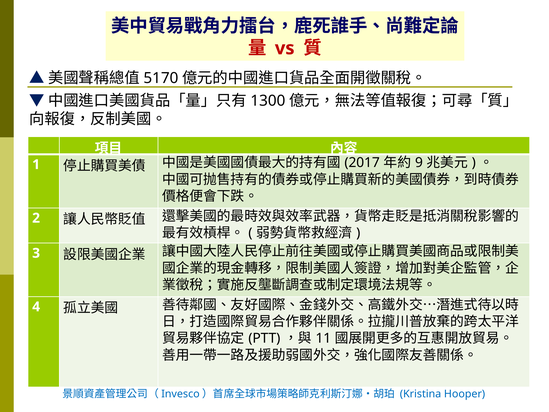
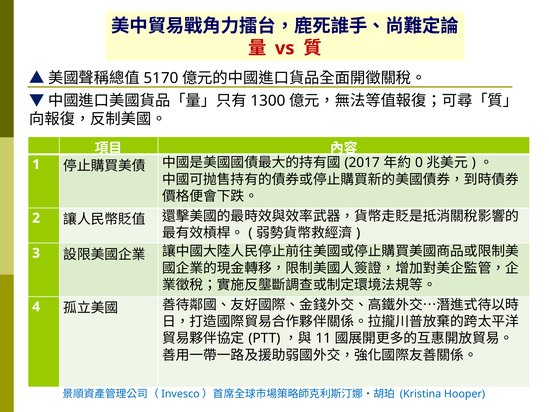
9: 9 -> 0
